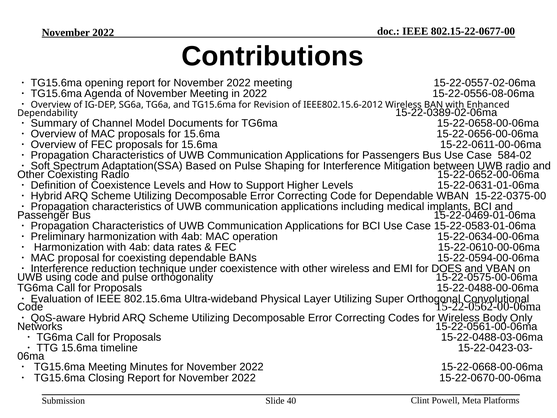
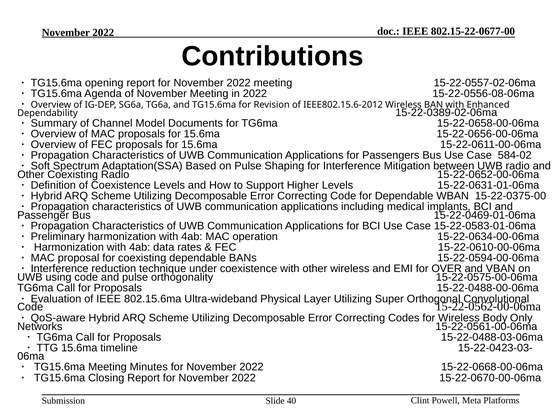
DOES: DOES -> OVER
